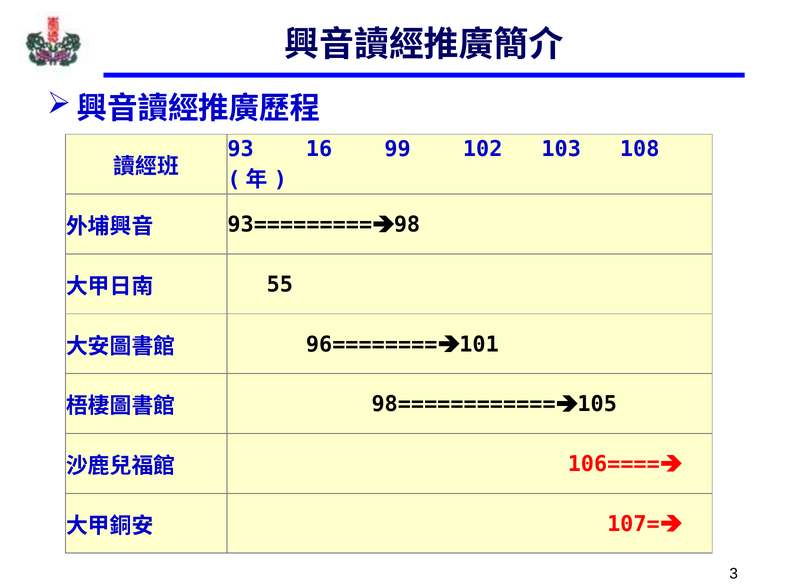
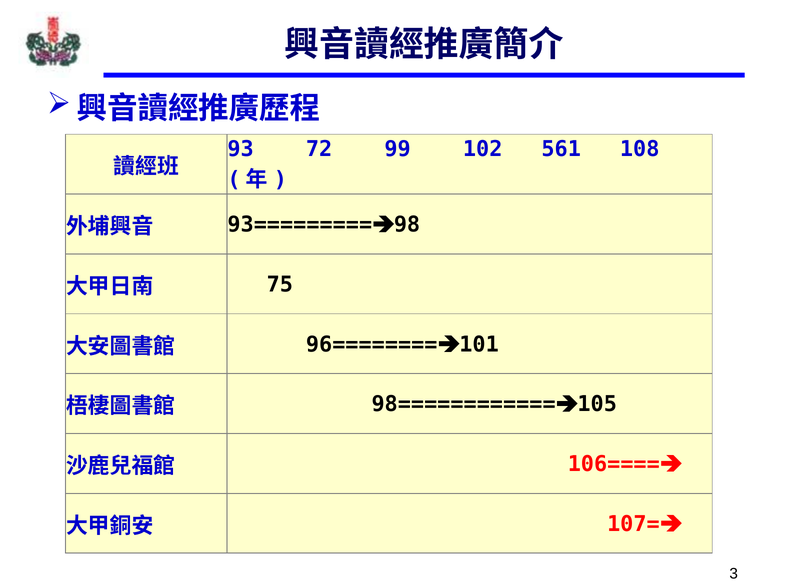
16: 16 -> 72
103: 103 -> 561
55: 55 -> 75
